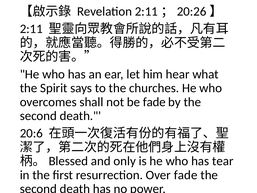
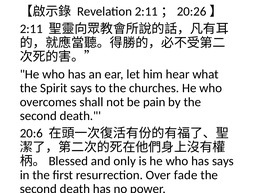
be fade: fade -> pain
has tear: tear -> says
